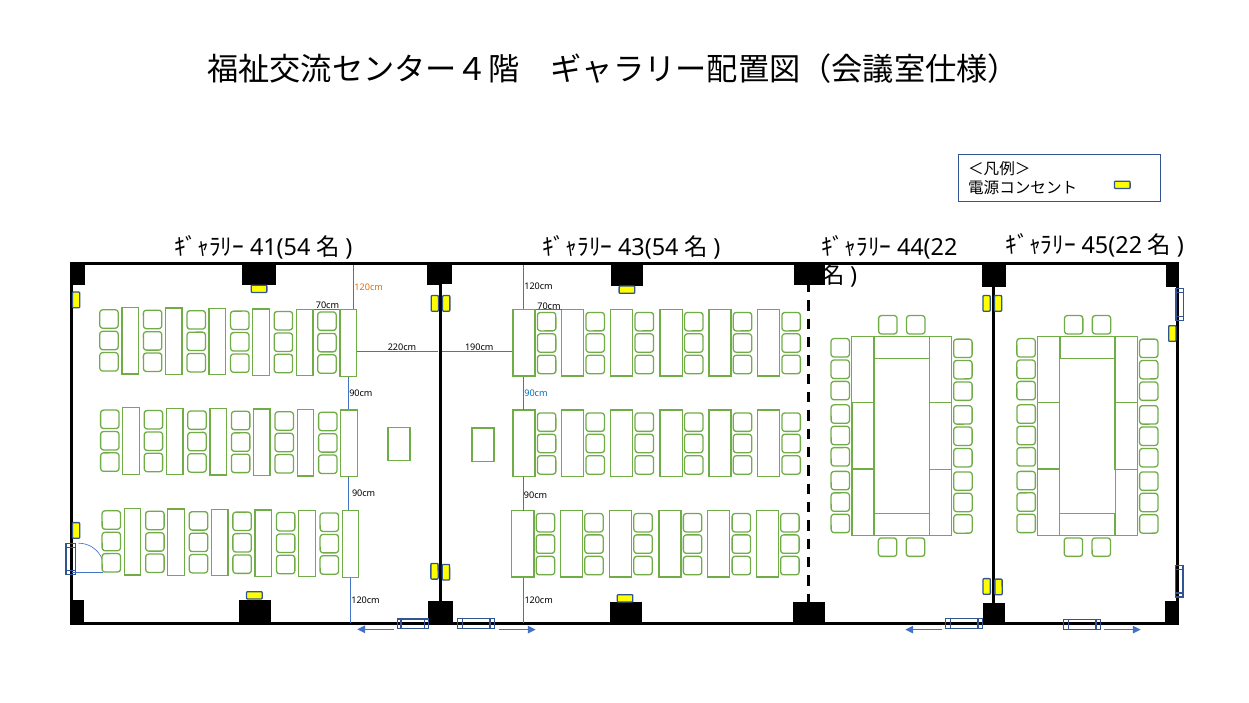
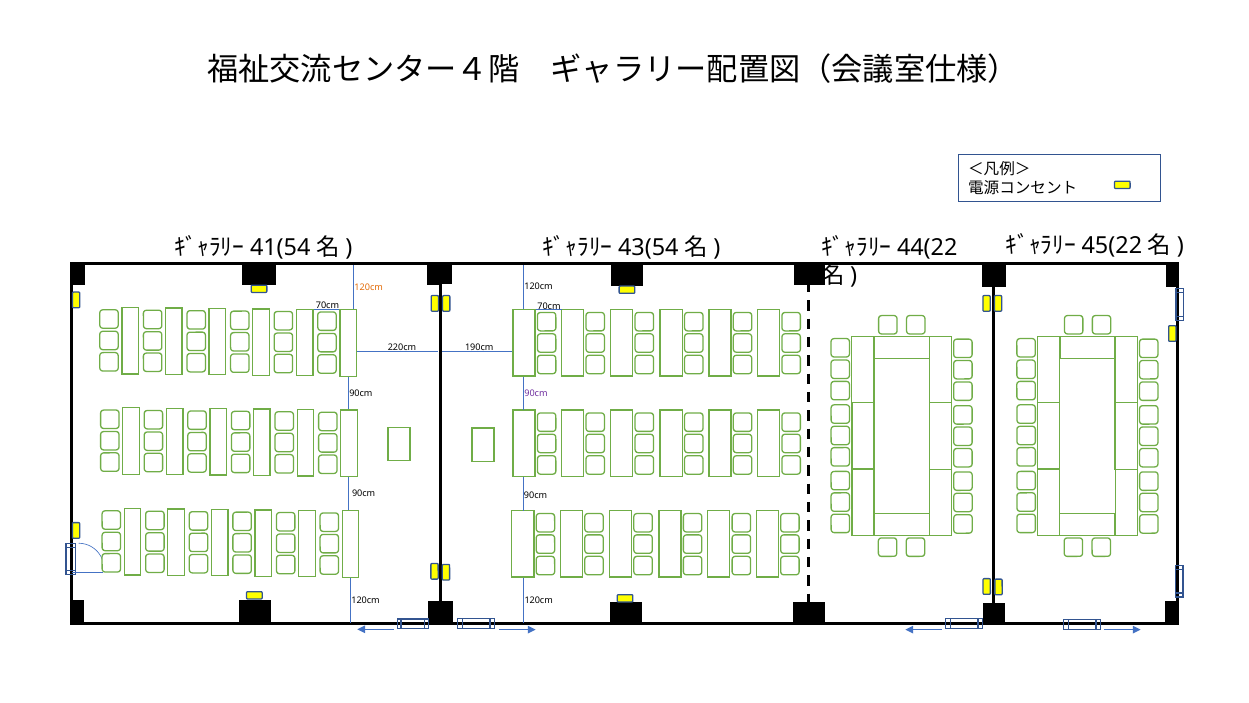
90cm at (536, 394) colour: blue -> purple
